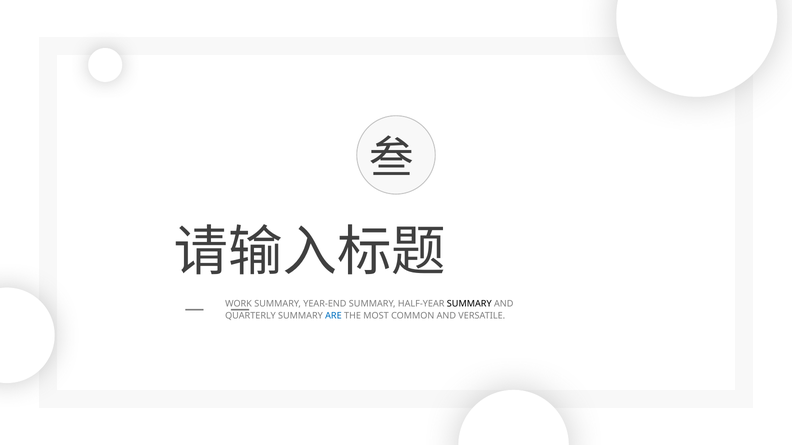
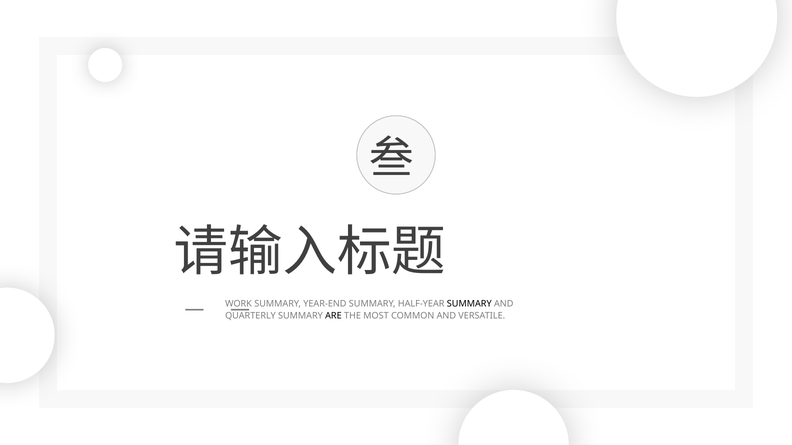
ARE colour: blue -> black
